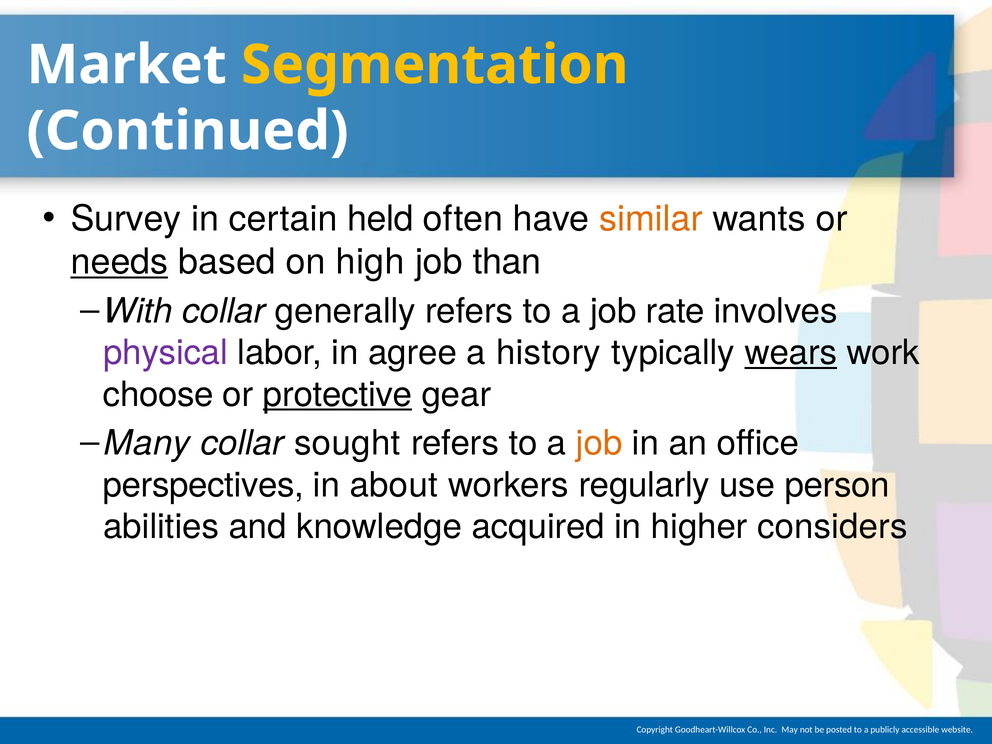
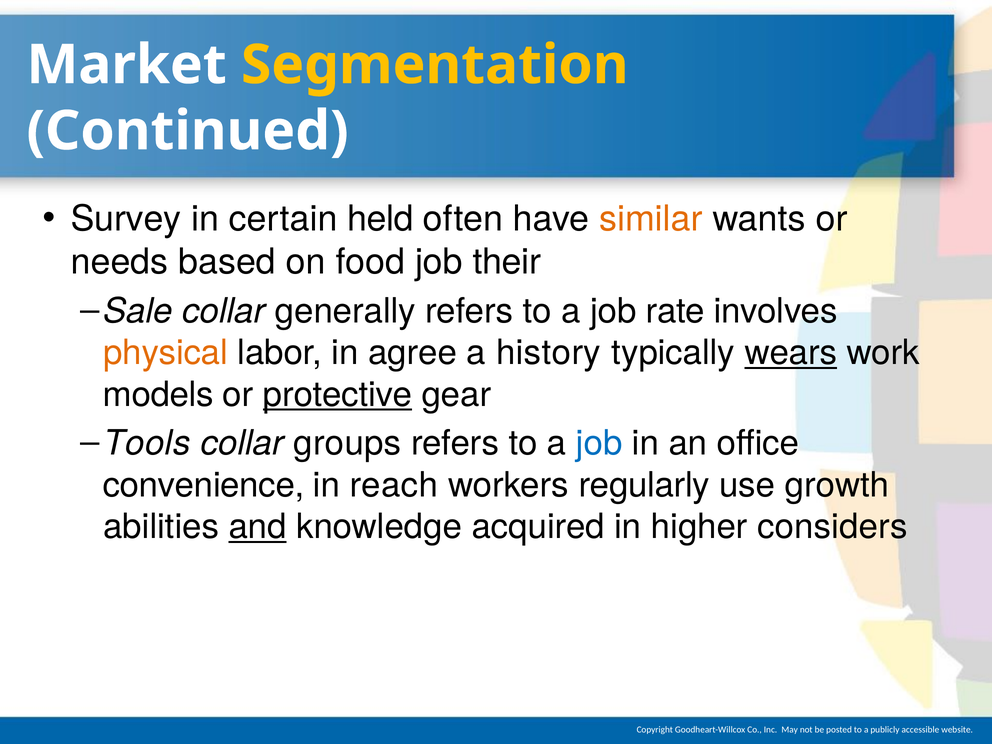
needs underline: present -> none
high: high -> food
than: than -> their
With: With -> Sale
physical colour: purple -> orange
choose: choose -> models
Many: Many -> Tools
sought: sought -> groups
job at (599, 443) colour: orange -> blue
perspectives: perspectives -> convenience
about: about -> reach
person: person -> growth
and underline: none -> present
